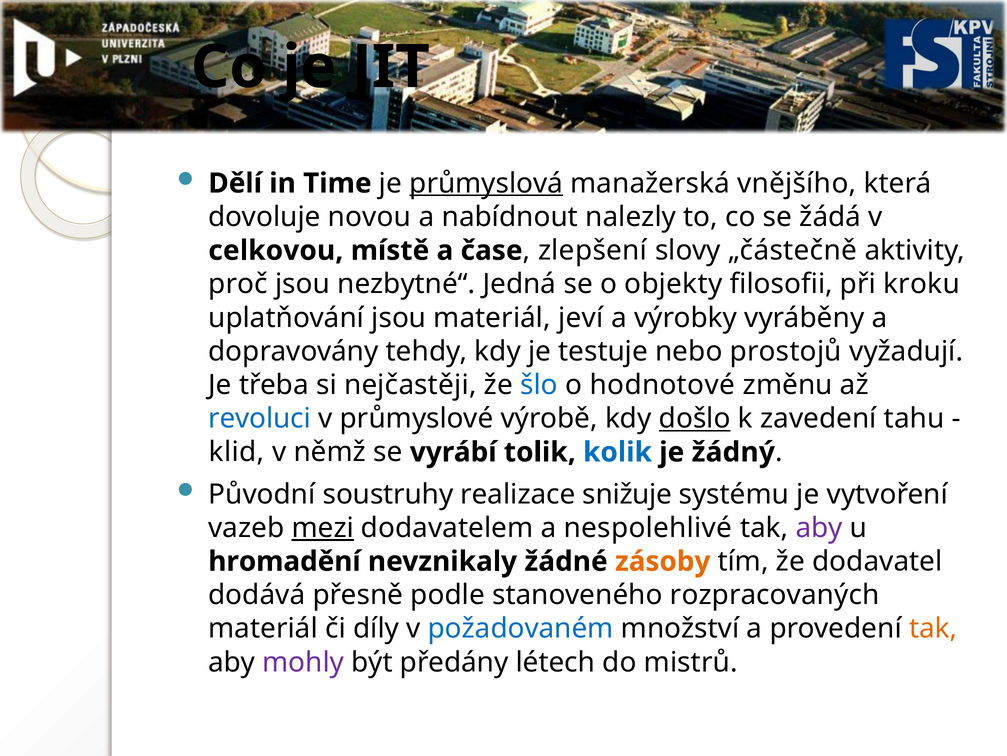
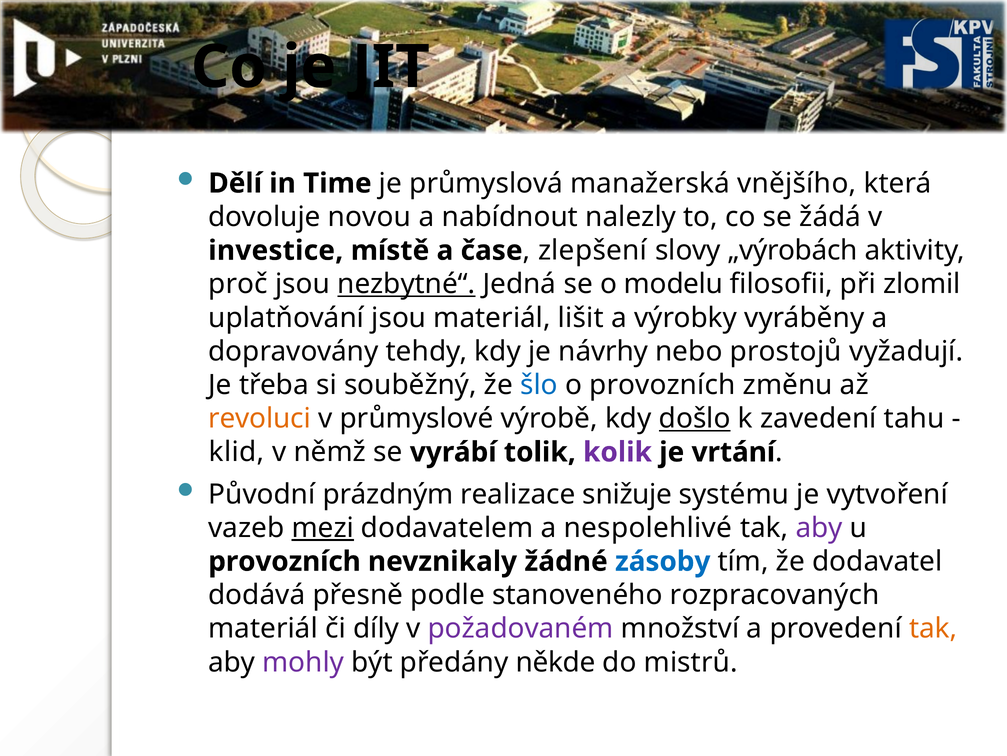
průmyslová underline: present -> none
celkovou: celkovou -> investice
„částečně: „částečně -> „výrobách
nezbytné“ underline: none -> present
objekty: objekty -> modelu
kroku: kroku -> zlomil
jeví: jeví -> lišit
testuje: testuje -> návrhy
nejčastěji: nejčastěji -> souběžný
o hodnotové: hodnotové -> provozních
revoluci colour: blue -> orange
kolik colour: blue -> purple
žádný: žádný -> vrtání
soustruhy: soustruhy -> prázdným
hromadění at (284, 561): hromadění -> provozních
zásoby colour: orange -> blue
požadovaném colour: blue -> purple
létech: létech -> někde
